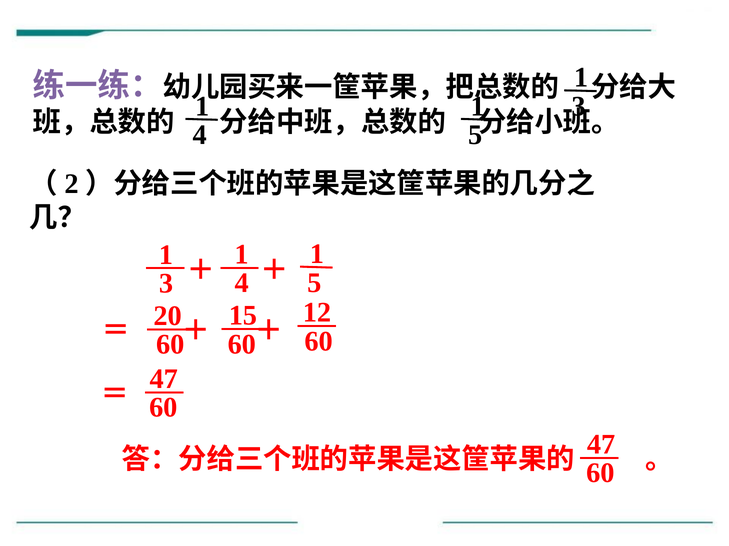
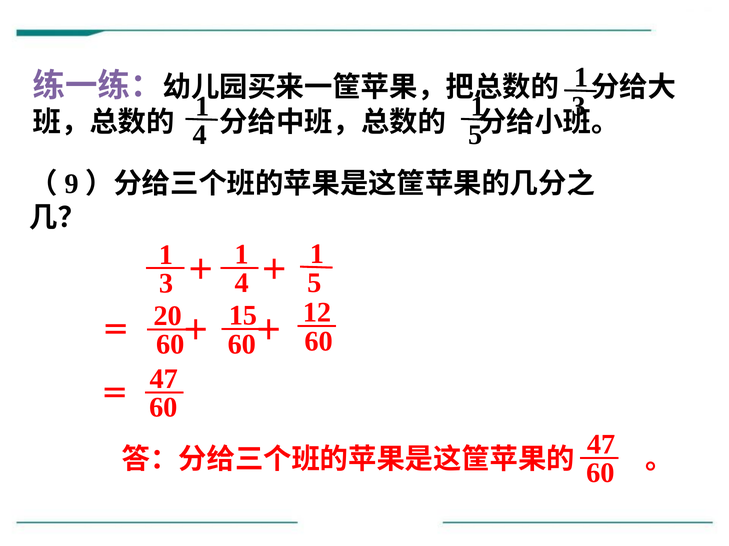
2: 2 -> 9
